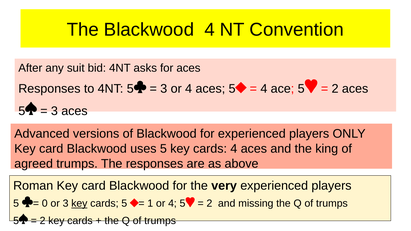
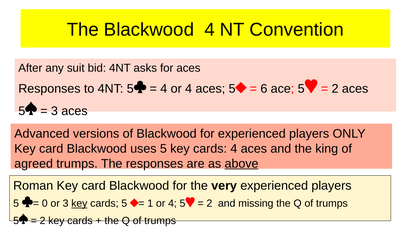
3 at (164, 89): 3 -> 4
4 at (264, 89): 4 -> 6
above underline: none -> present
